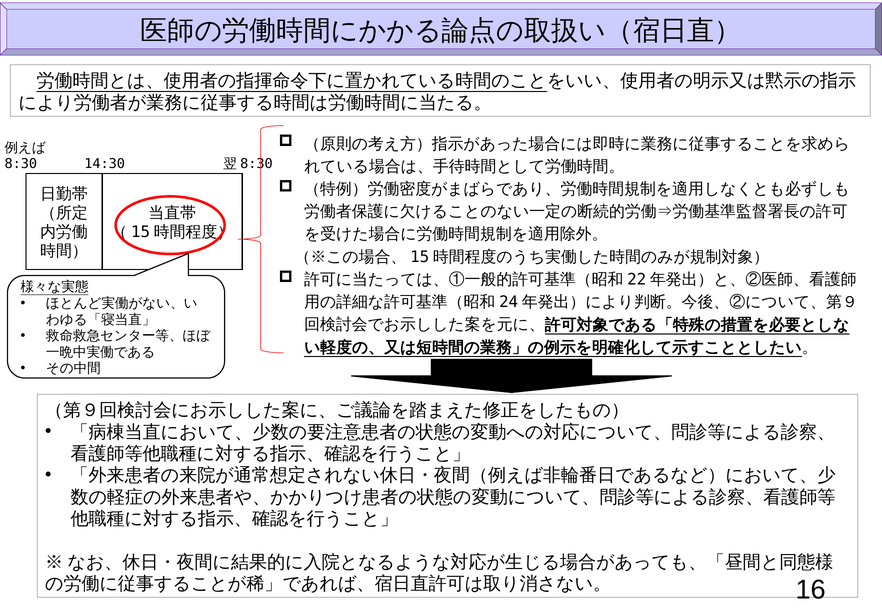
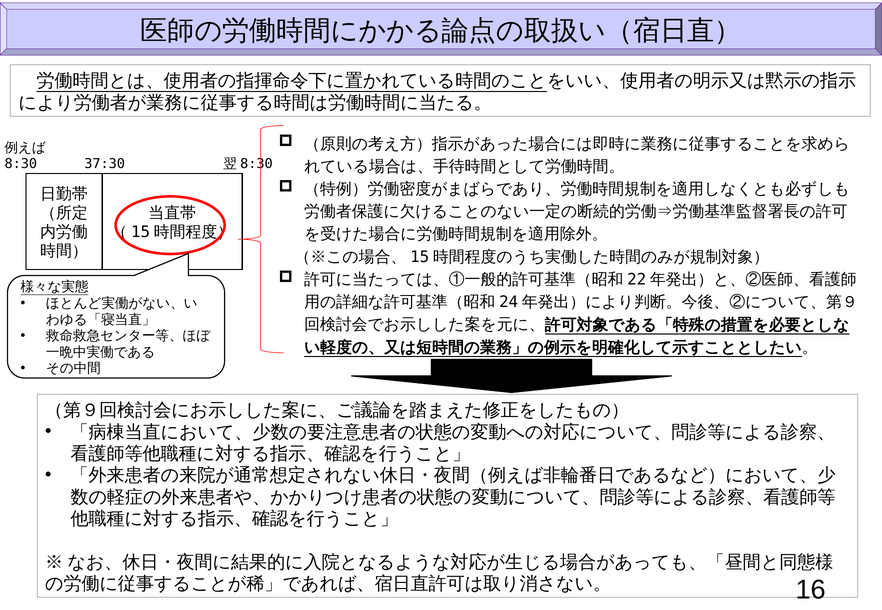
14:30: 14:30 -> 37:30
